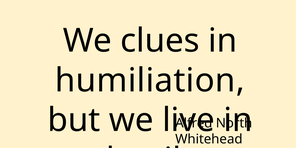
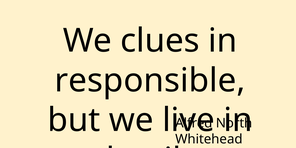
humiliation: humiliation -> responsible
